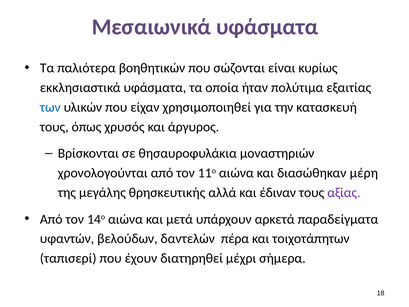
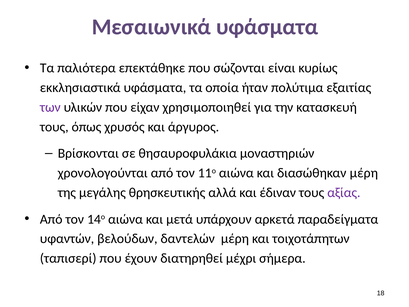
βοηθητικών: βοηθητικών -> επεκτάθηκε
των colour: blue -> purple
δαντελών πέρα: πέρα -> μέρη
